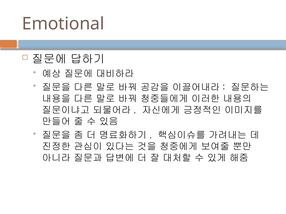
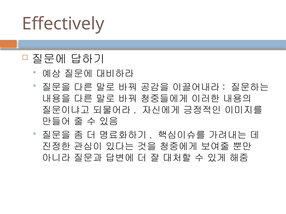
Emotional: Emotional -> Effectively
